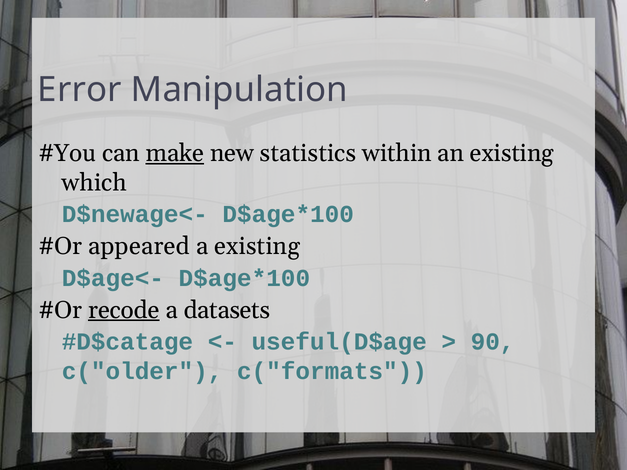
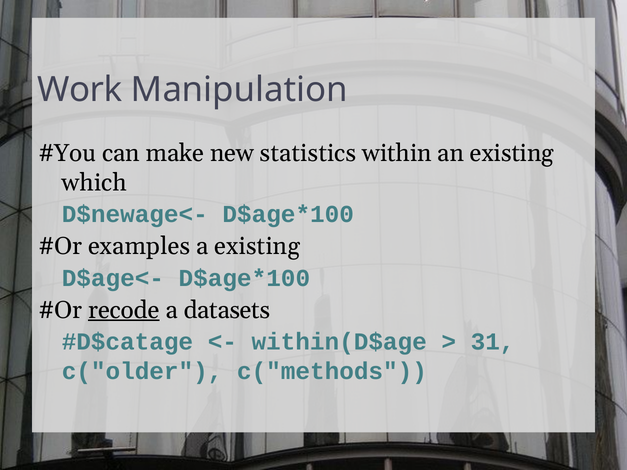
Error: Error -> Work
make underline: present -> none
appeared: appeared -> examples
useful(D$age: useful(D$age -> within(D$age
90: 90 -> 31
c("formats: c("formats -> c("methods
